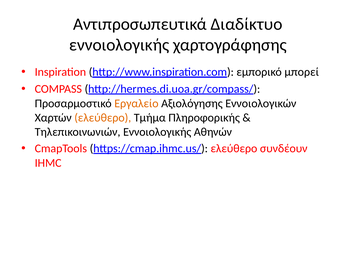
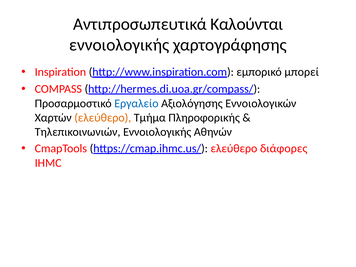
Διαδίκτυο: Διαδίκτυο -> Καλούνται
Εργαλείο colour: orange -> blue
συνδέουν: συνδέουν -> διάφορες
